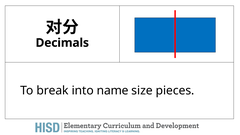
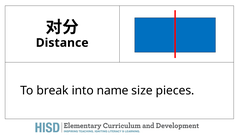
Decimals: Decimals -> Distance
